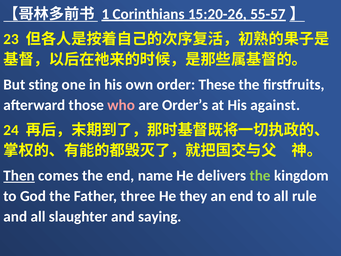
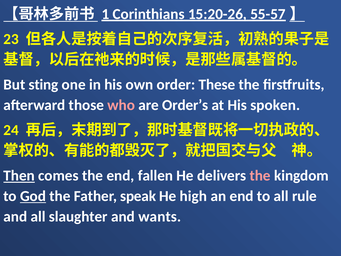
against: against -> spoken
name: name -> fallen
the at (260, 176) colour: light green -> pink
God underline: none -> present
three: three -> speak
they: they -> high
saying: saying -> wants
